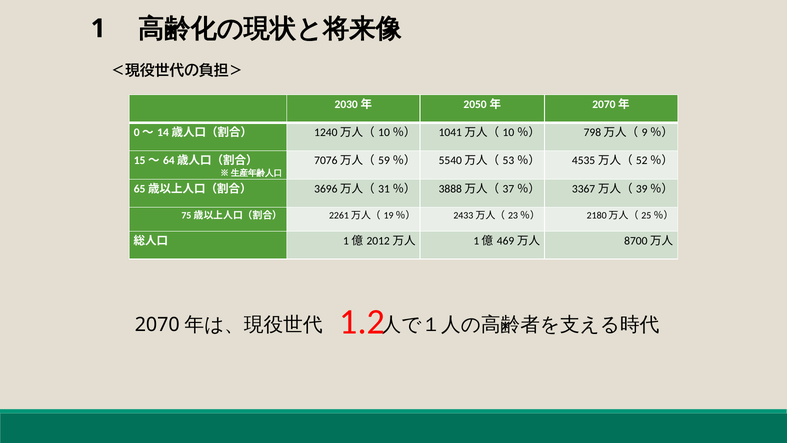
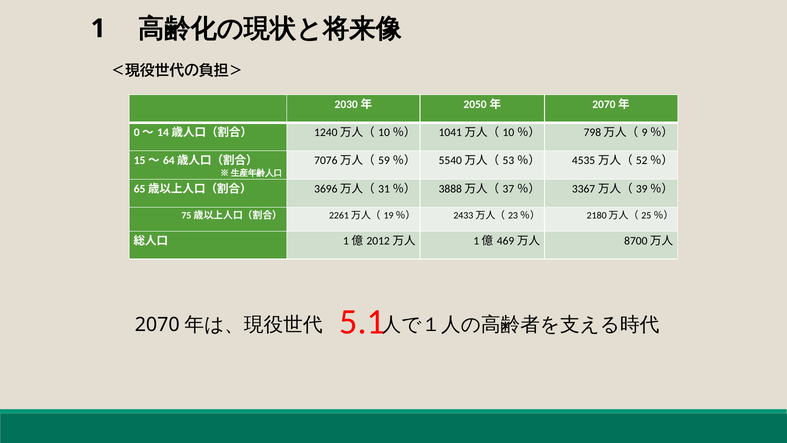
1.2: 1.2 -> 5.1
